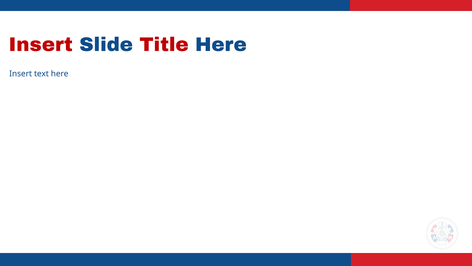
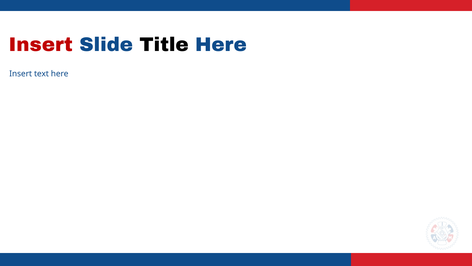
Title colour: red -> black
